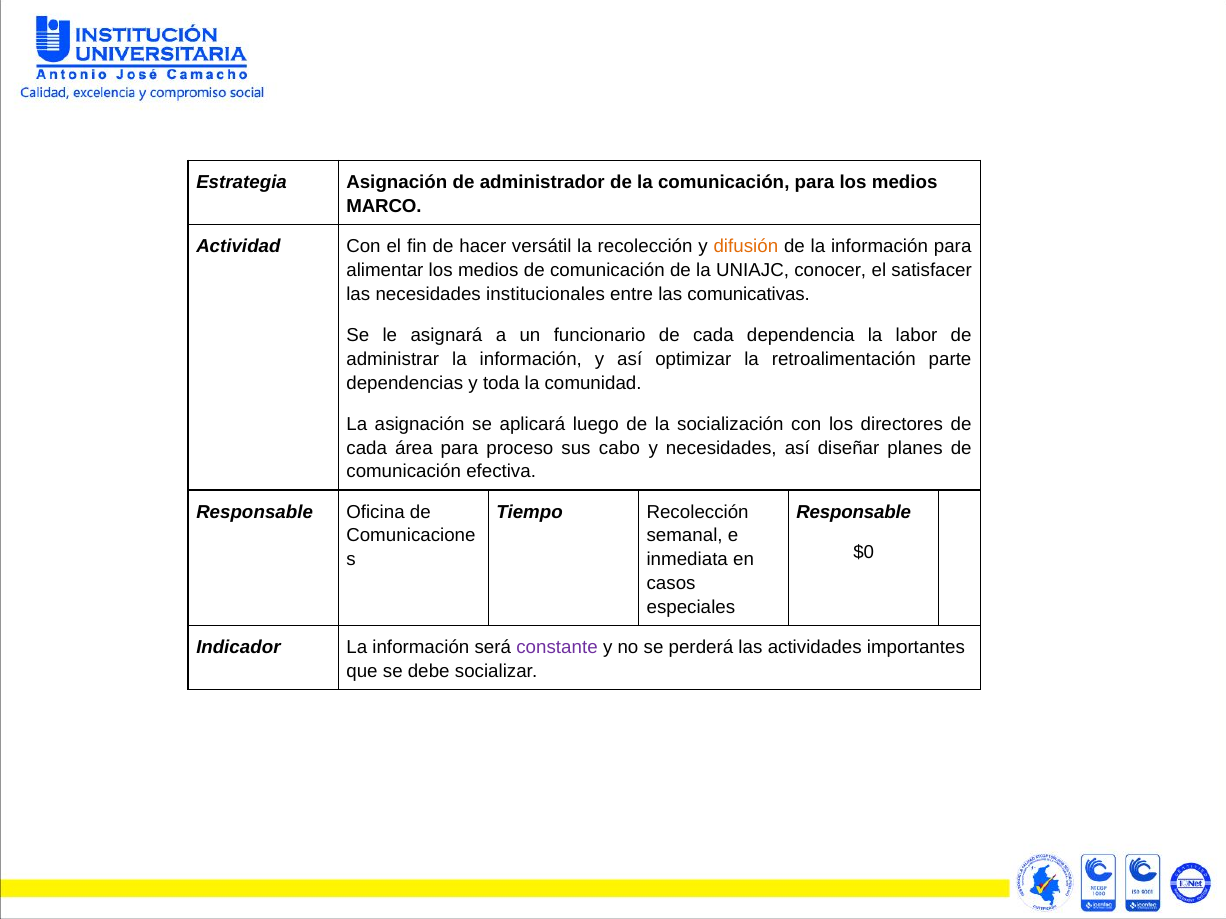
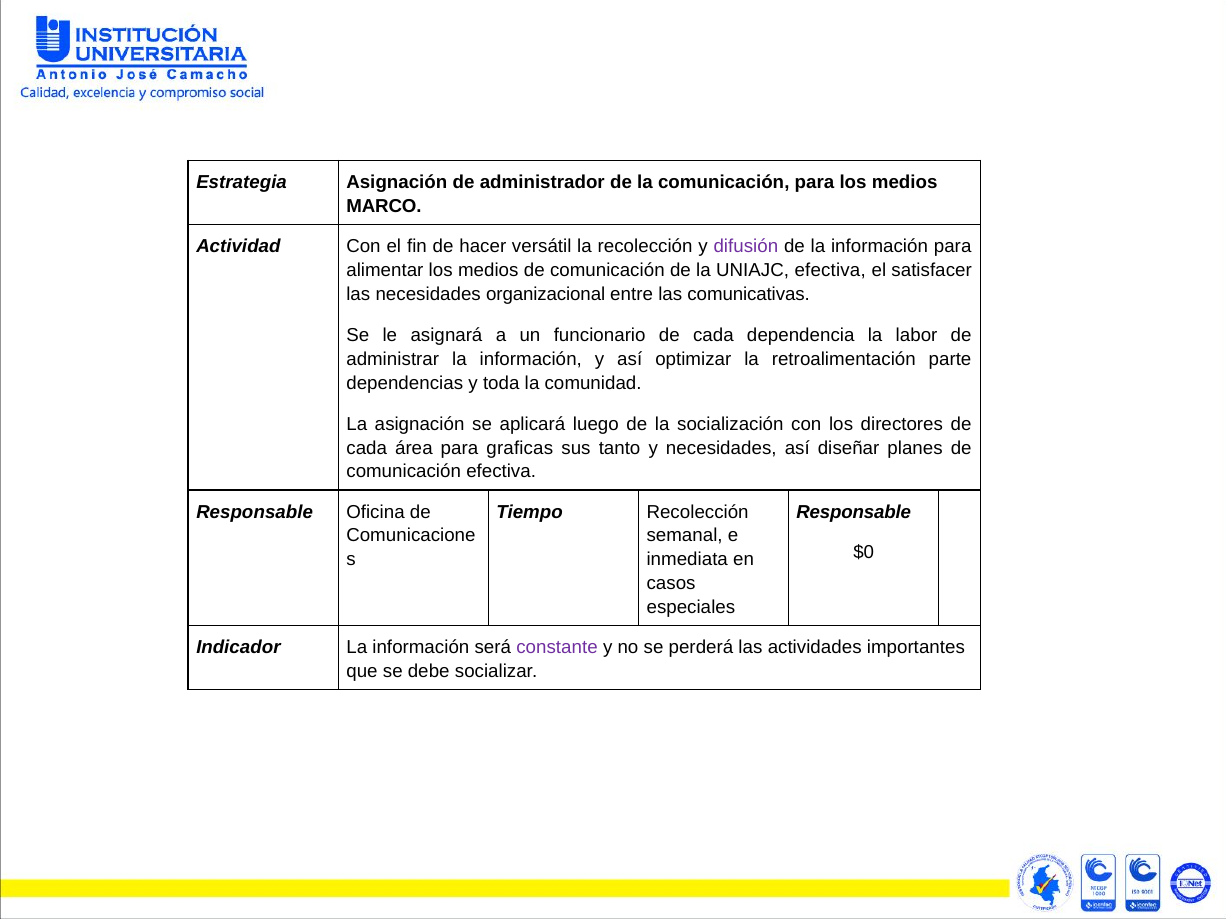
difusión colour: orange -> purple
UNIAJC conocer: conocer -> efectiva
institucionales: institucionales -> organizacional
proceso: proceso -> graficas
cabo: cabo -> tanto
